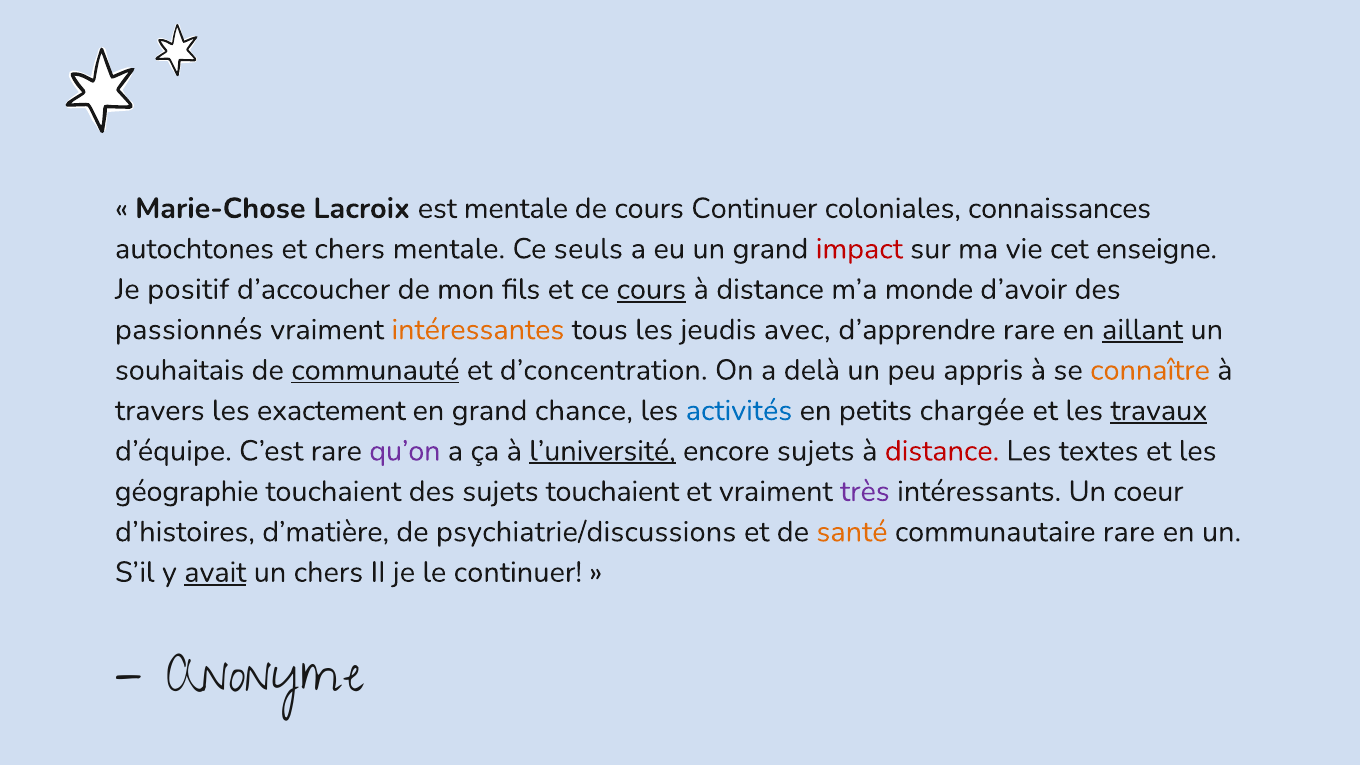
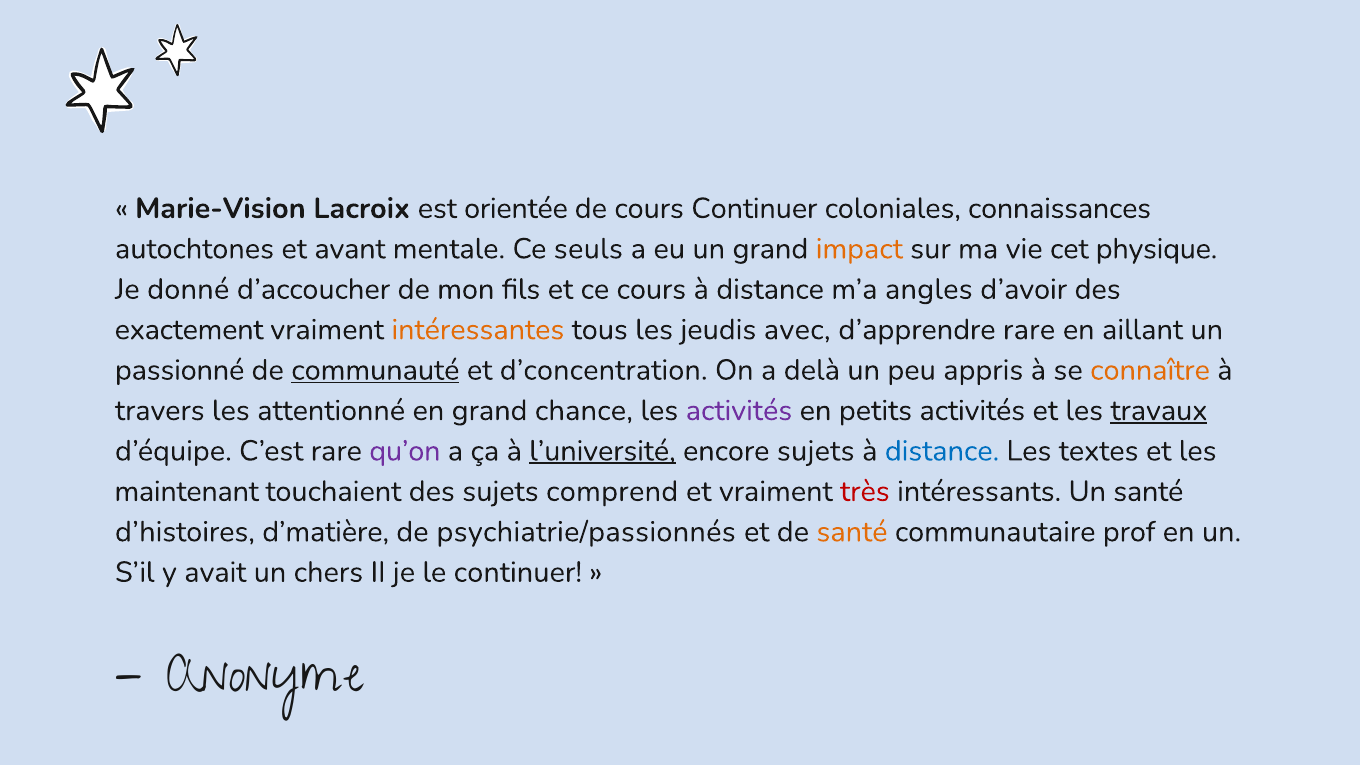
Marie-Chose: Marie-Chose -> Marie-Vision
est mentale: mentale -> orientée
et chers: chers -> avant
impact colour: red -> orange
enseigne: enseigne -> physique
positif: positif -> donné
cours at (651, 289) underline: present -> none
monde: monde -> angles
passionnés: passionnés -> exactement
aillant underline: present -> none
souhaitais: souhaitais -> passionné
exactement: exactement -> attentionné
activités at (739, 411) colour: blue -> purple
petits chargée: chargée -> activités
distance at (942, 451) colour: red -> blue
géographie: géographie -> maintenant
sujets touchaient: touchaient -> comprend
très colour: purple -> red
Un coeur: coeur -> santé
psychiatrie/discussions: psychiatrie/discussions -> psychiatrie/passionnés
communautaire rare: rare -> prof
avait underline: present -> none
